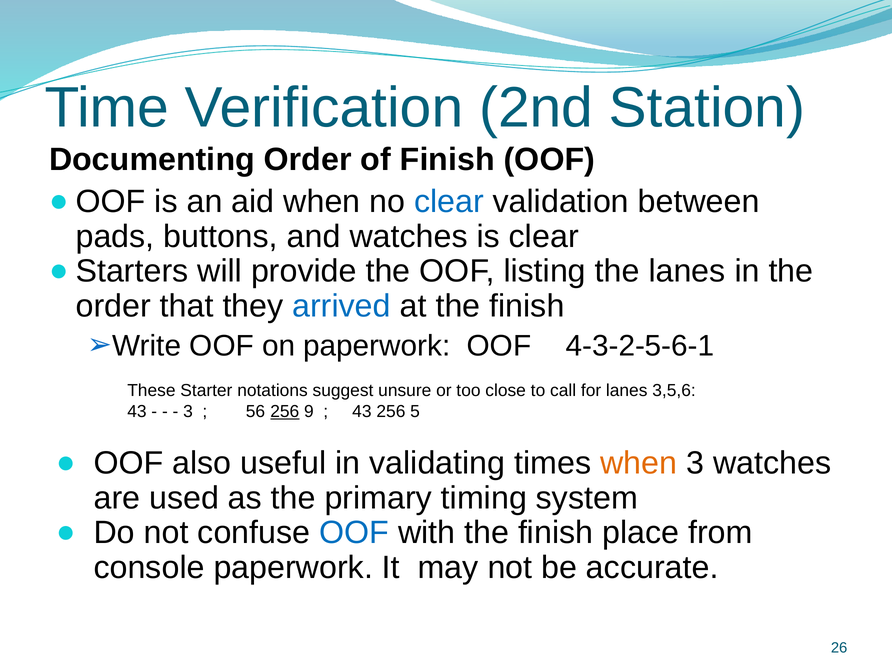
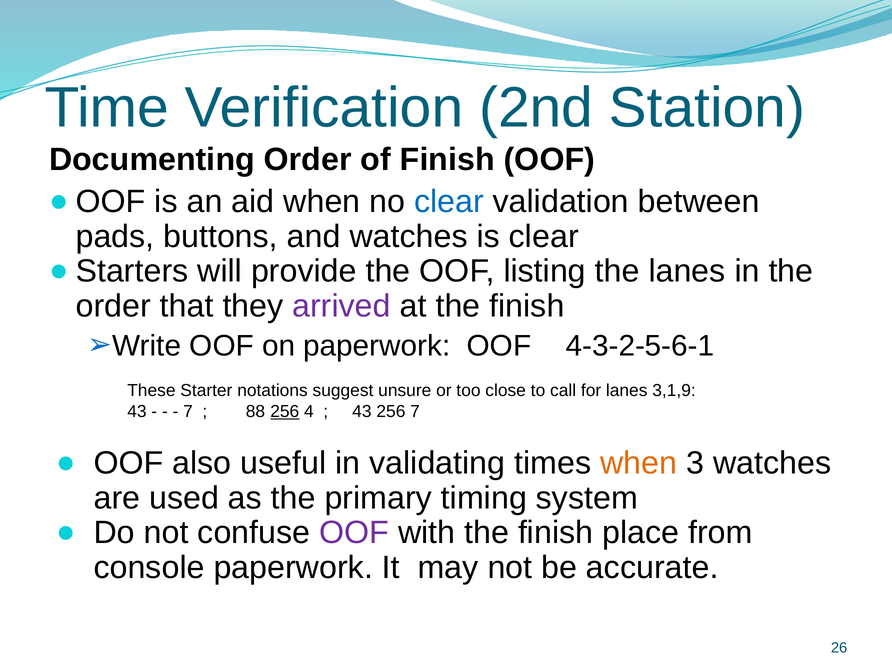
arrived colour: blue -> purple
3,5,6: 3,5,6 -> 3,1,9
3 at (188, 411): 3 -> 7
56: 56 -> 88
9: 9 -> 4
256 5: 5 -> 7
OOF at (354, 533) colour: blue -> purple
